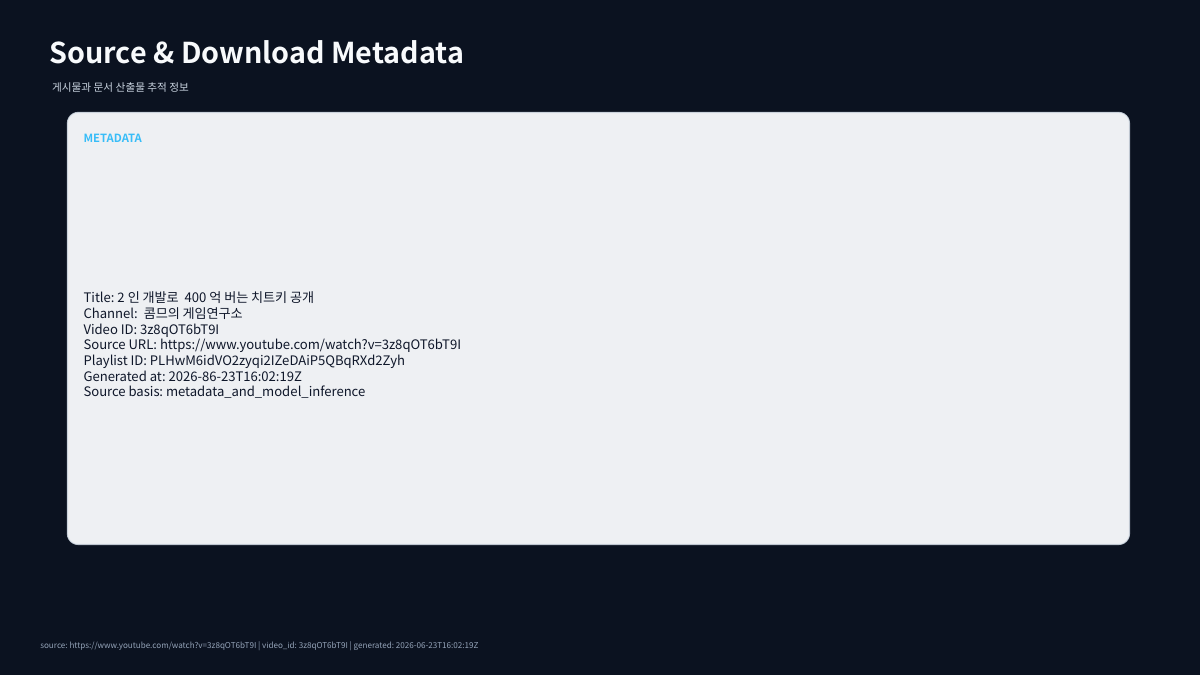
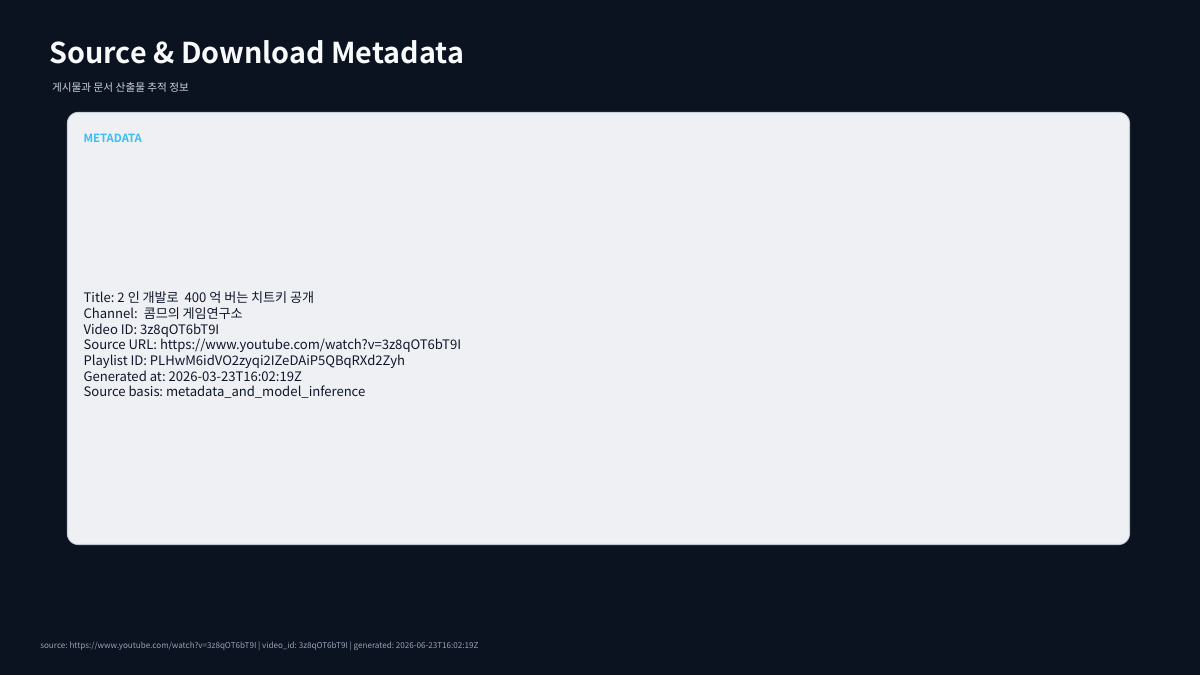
2026-86-23T16:02:19Z: 2026-86-23T16:02:19Z -> 2026-03-23T16:02:19Z
